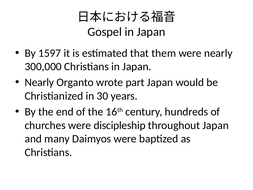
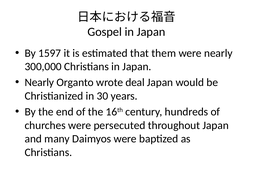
part: part -> deal
discipleship: discipleship -> persecuted
